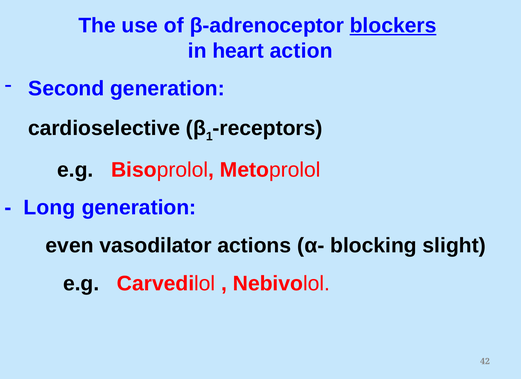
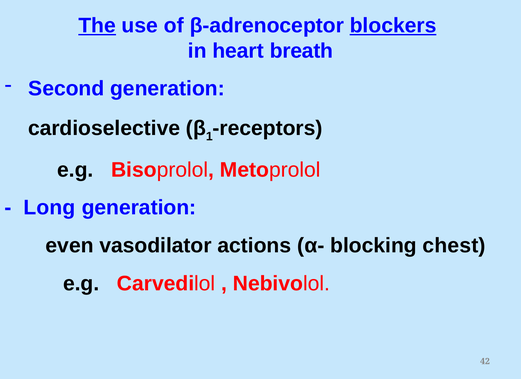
The underline: none -> present
action: action -> breath
slight: slight -> chest
